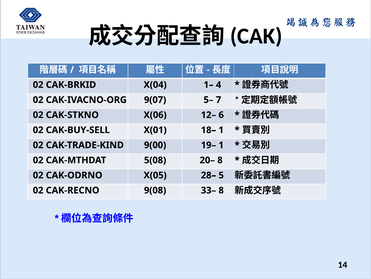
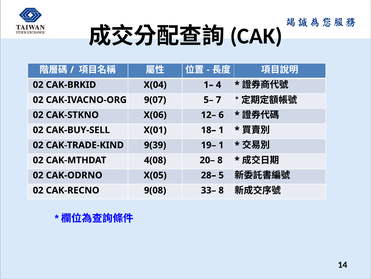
9(00: 9(00 -> 9(39
5(08: 5(08 -> 4(08
